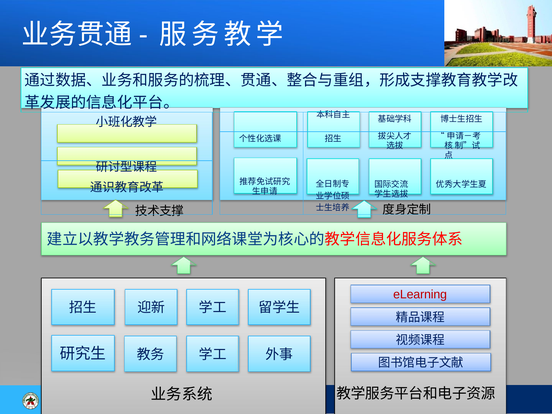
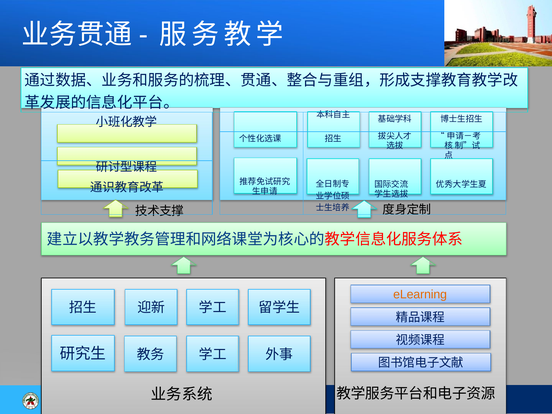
eLearning colour: red -> orange
